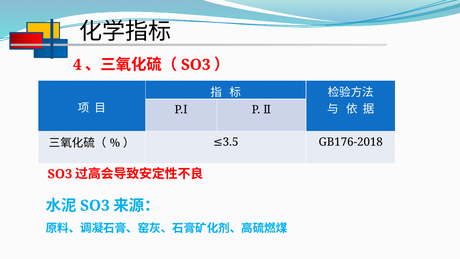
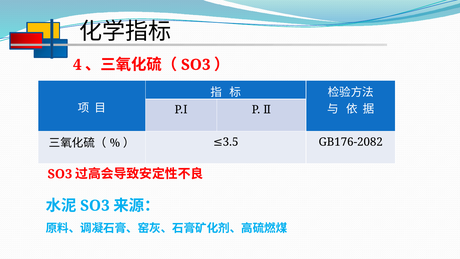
GB176-2018: GB176-2018 -> GB176-2082
